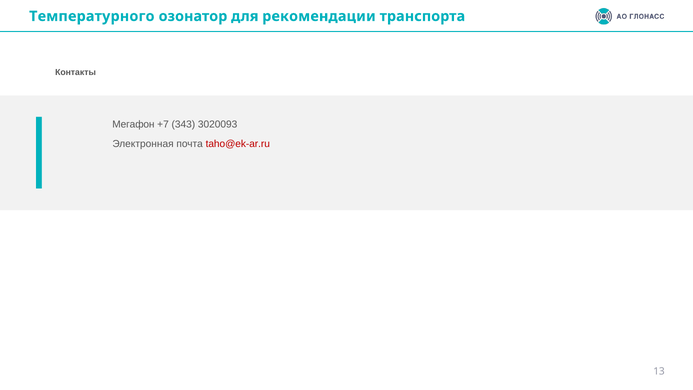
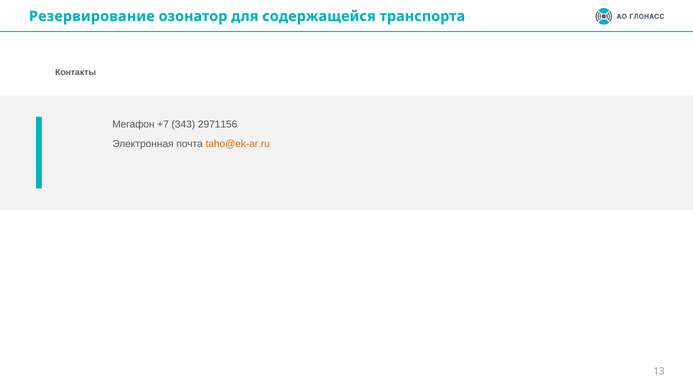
Температурного: Температурного -> Резервирование
рекомендации: рекомендации -> содержащейся
3020093: 3020093 -> 2971156
taho@ek-ar.ru colour: red -> orange
